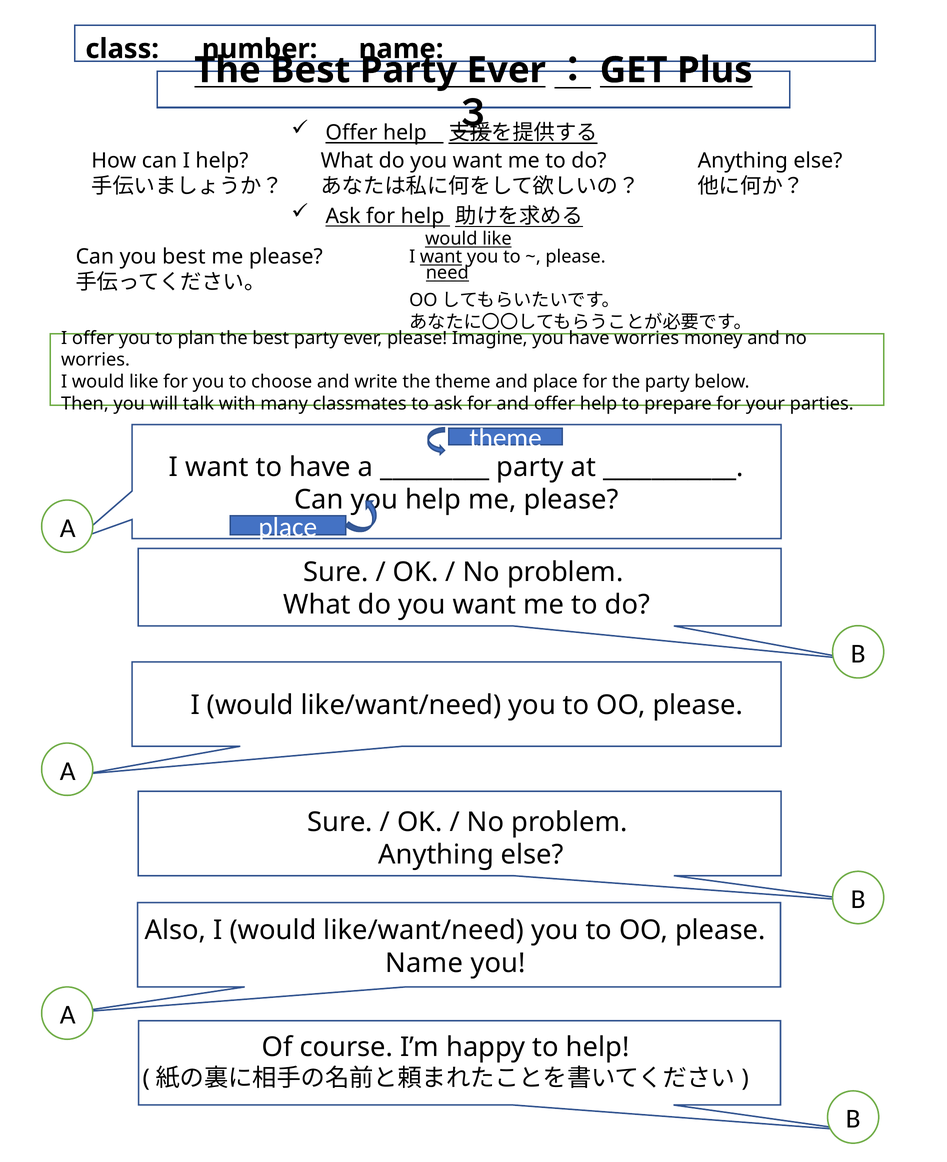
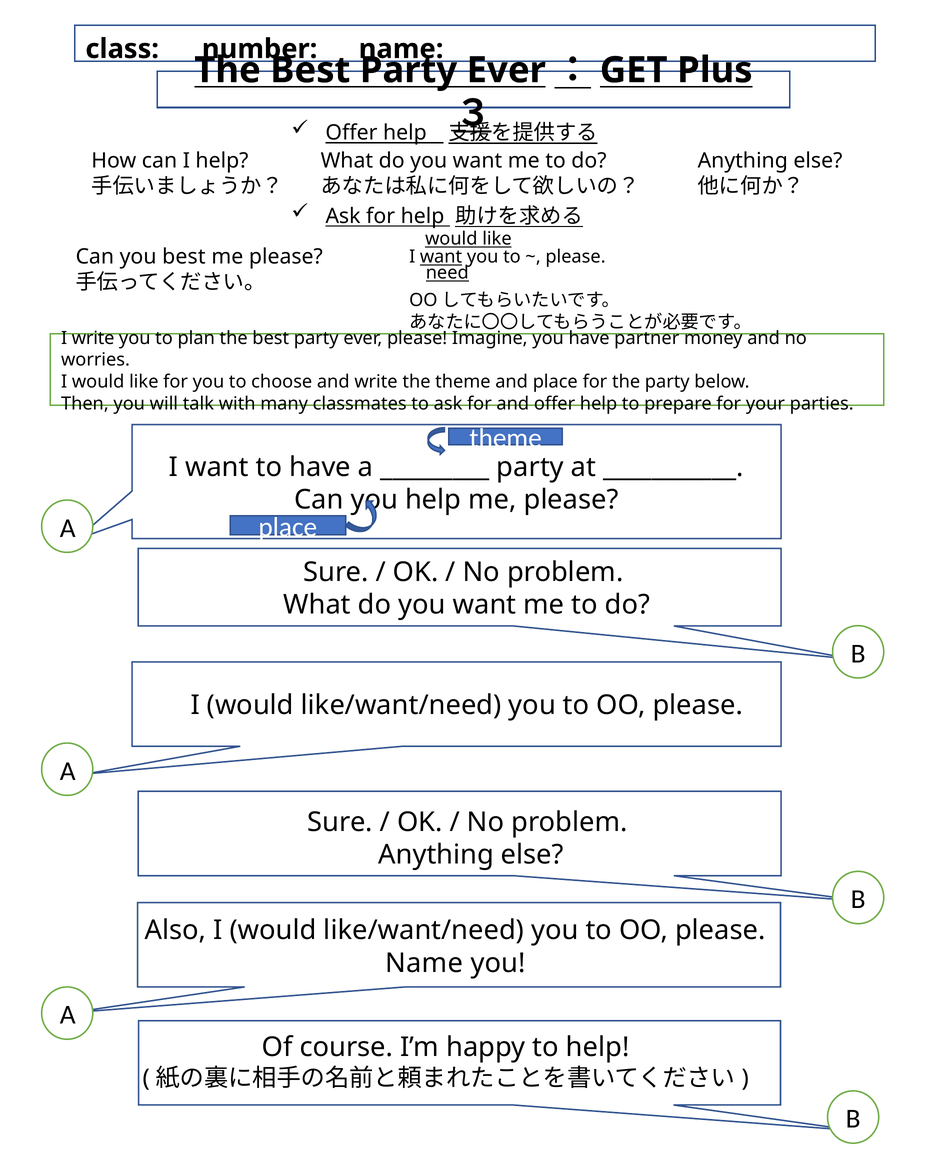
I offer: offer -> write
have worries: worries -> partner
